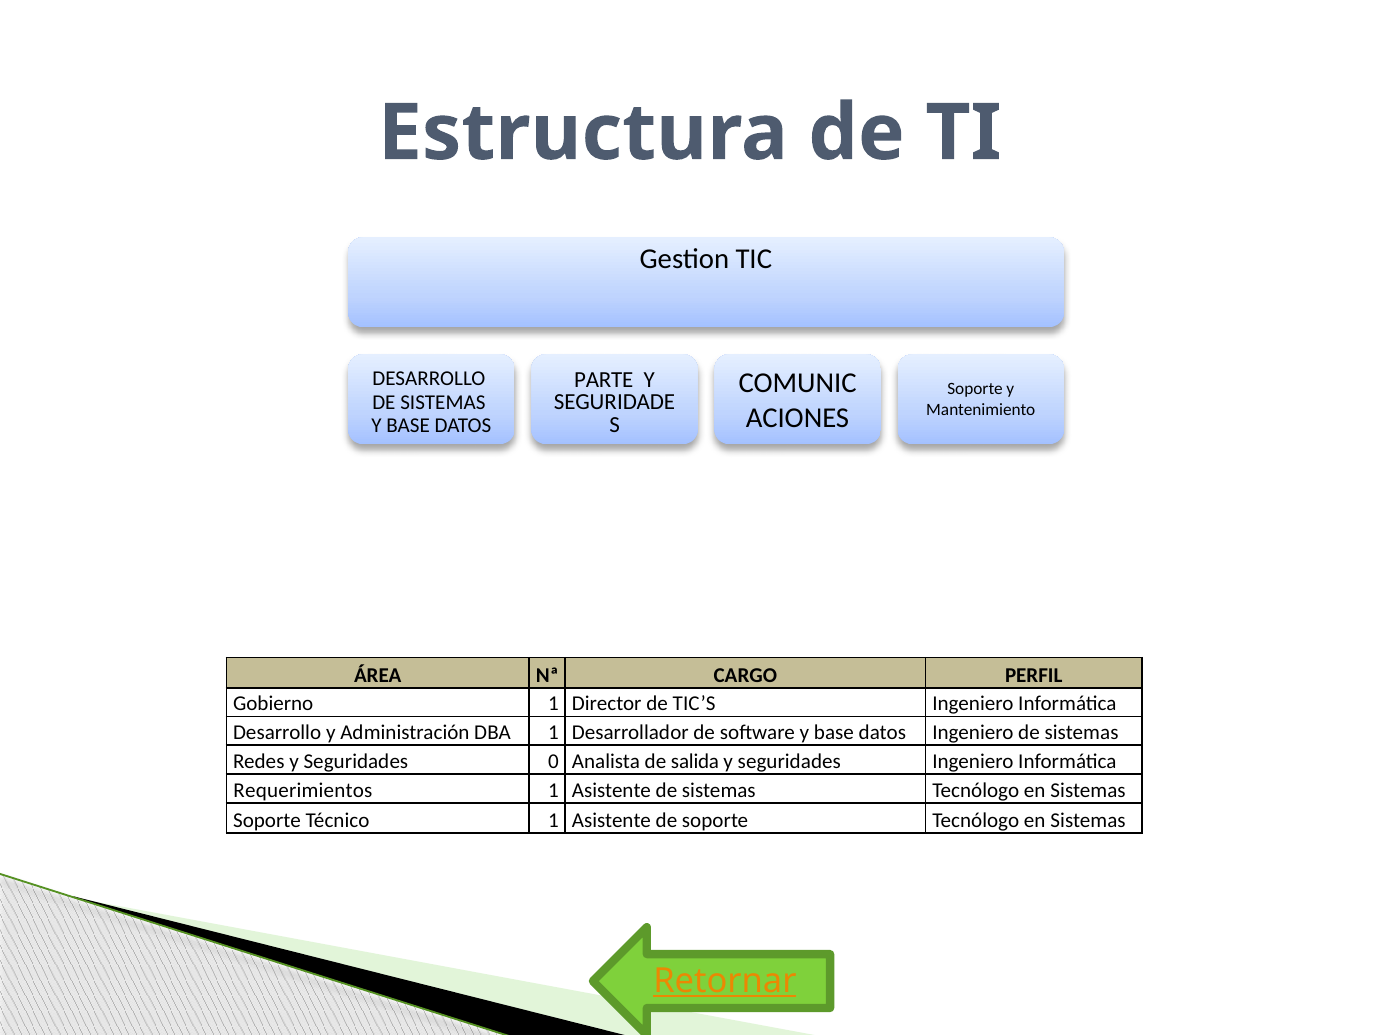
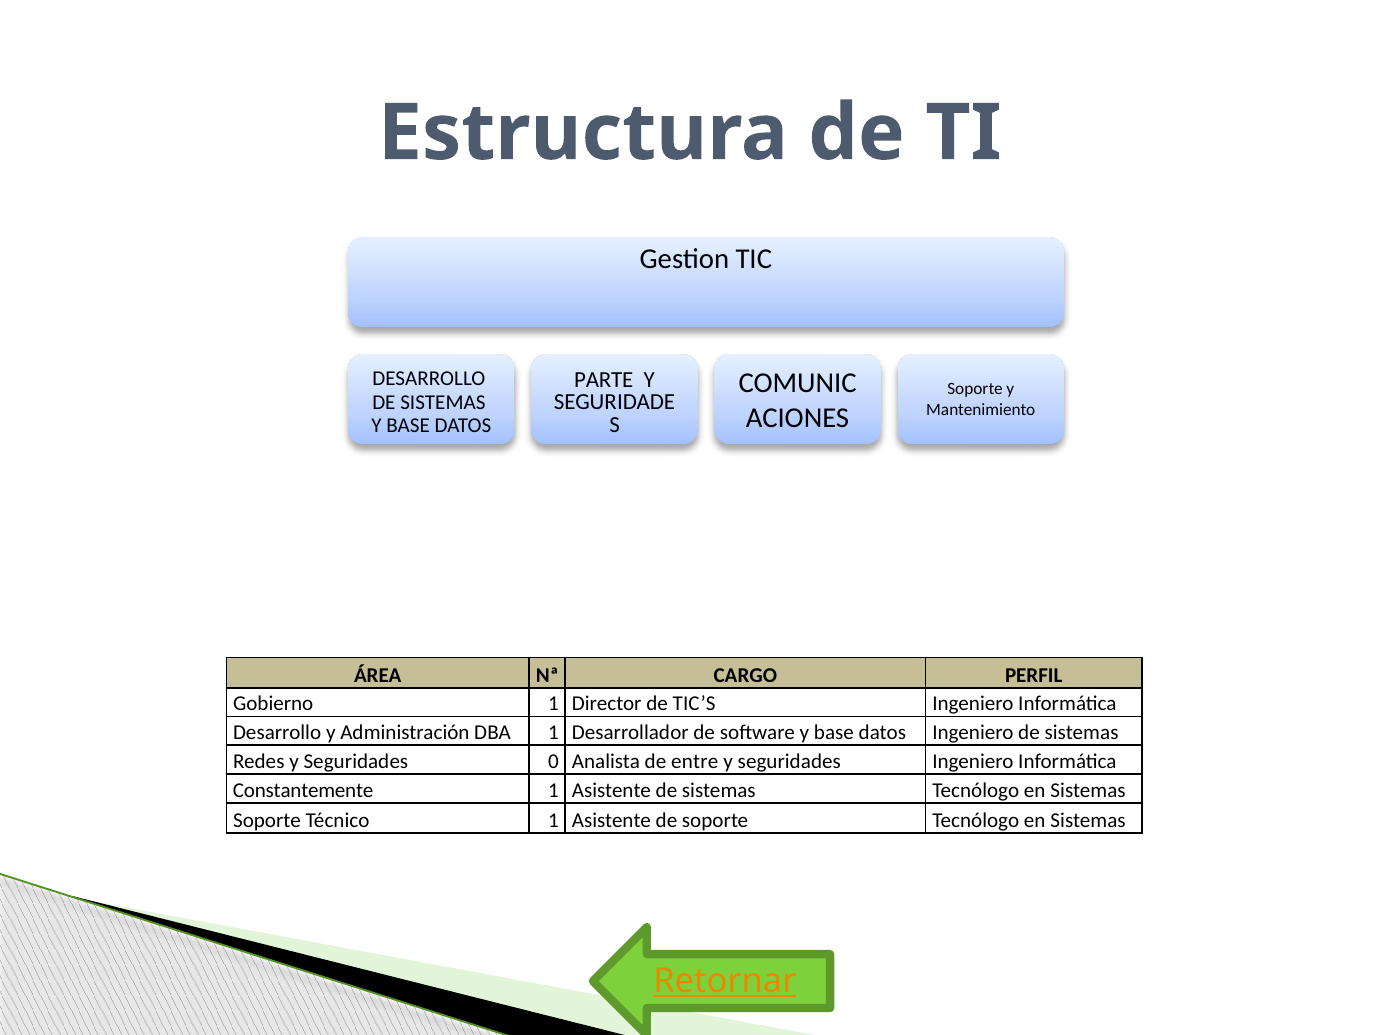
salida: salida -> entre
Requerimientos: Requerimientos -> Constantemente
